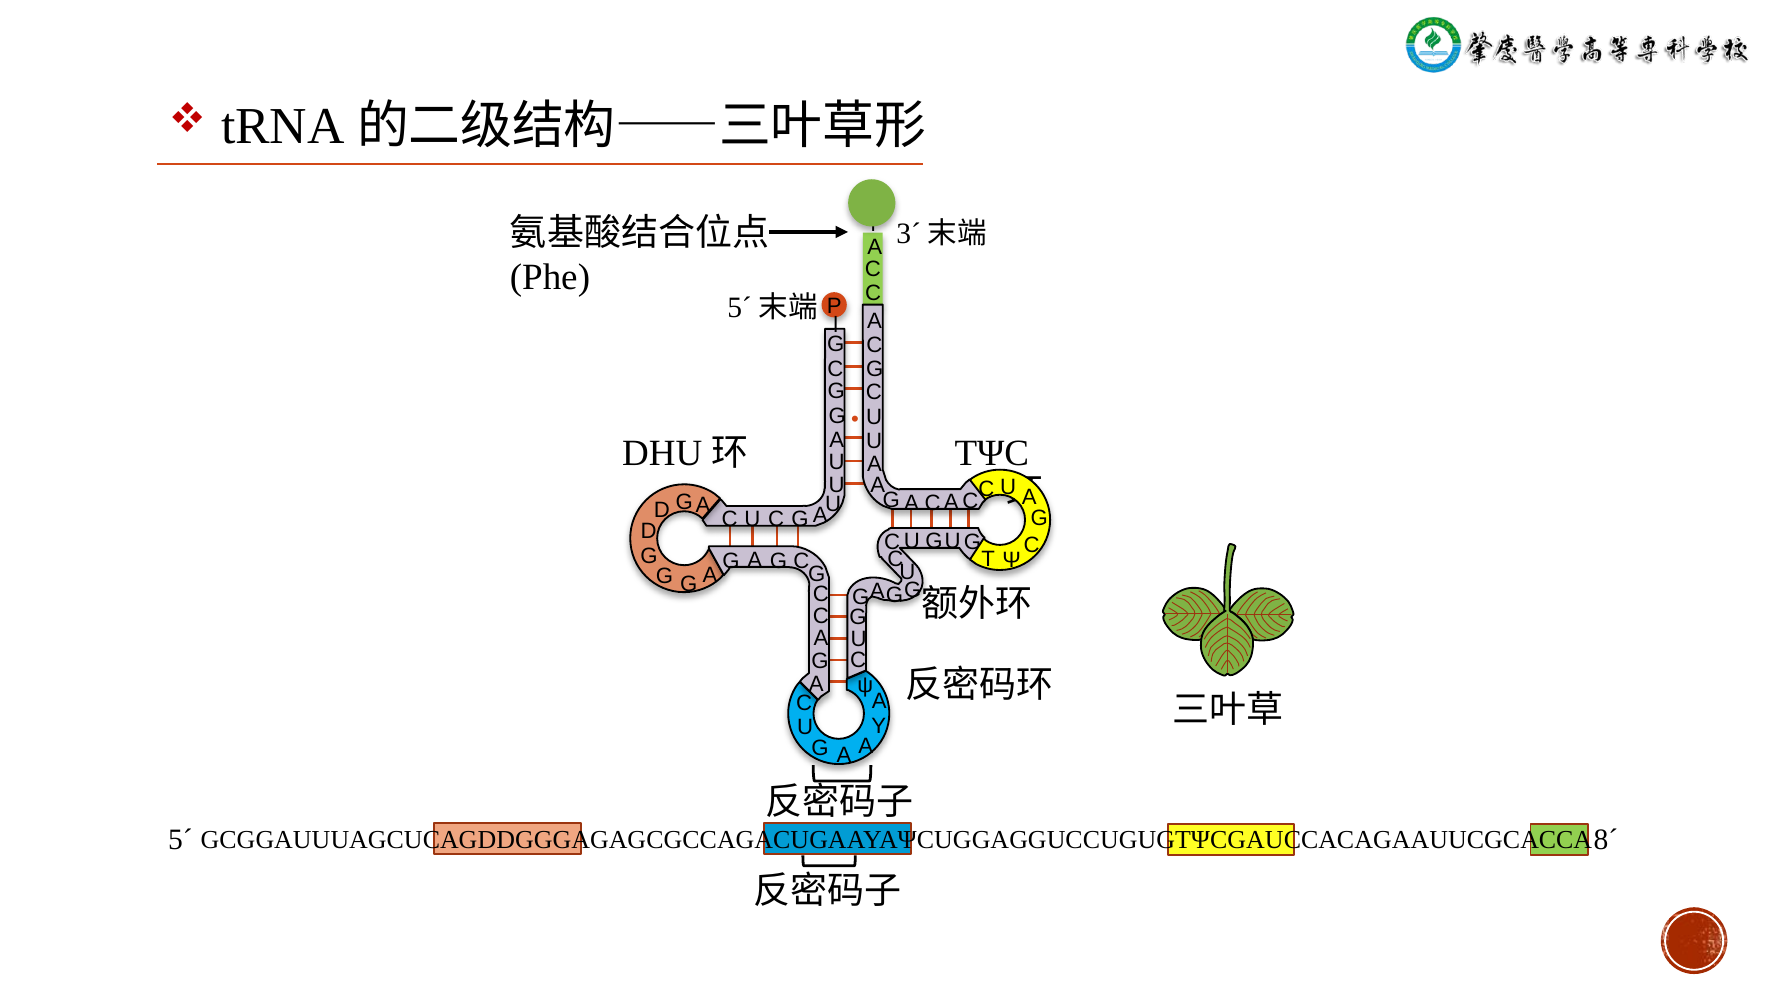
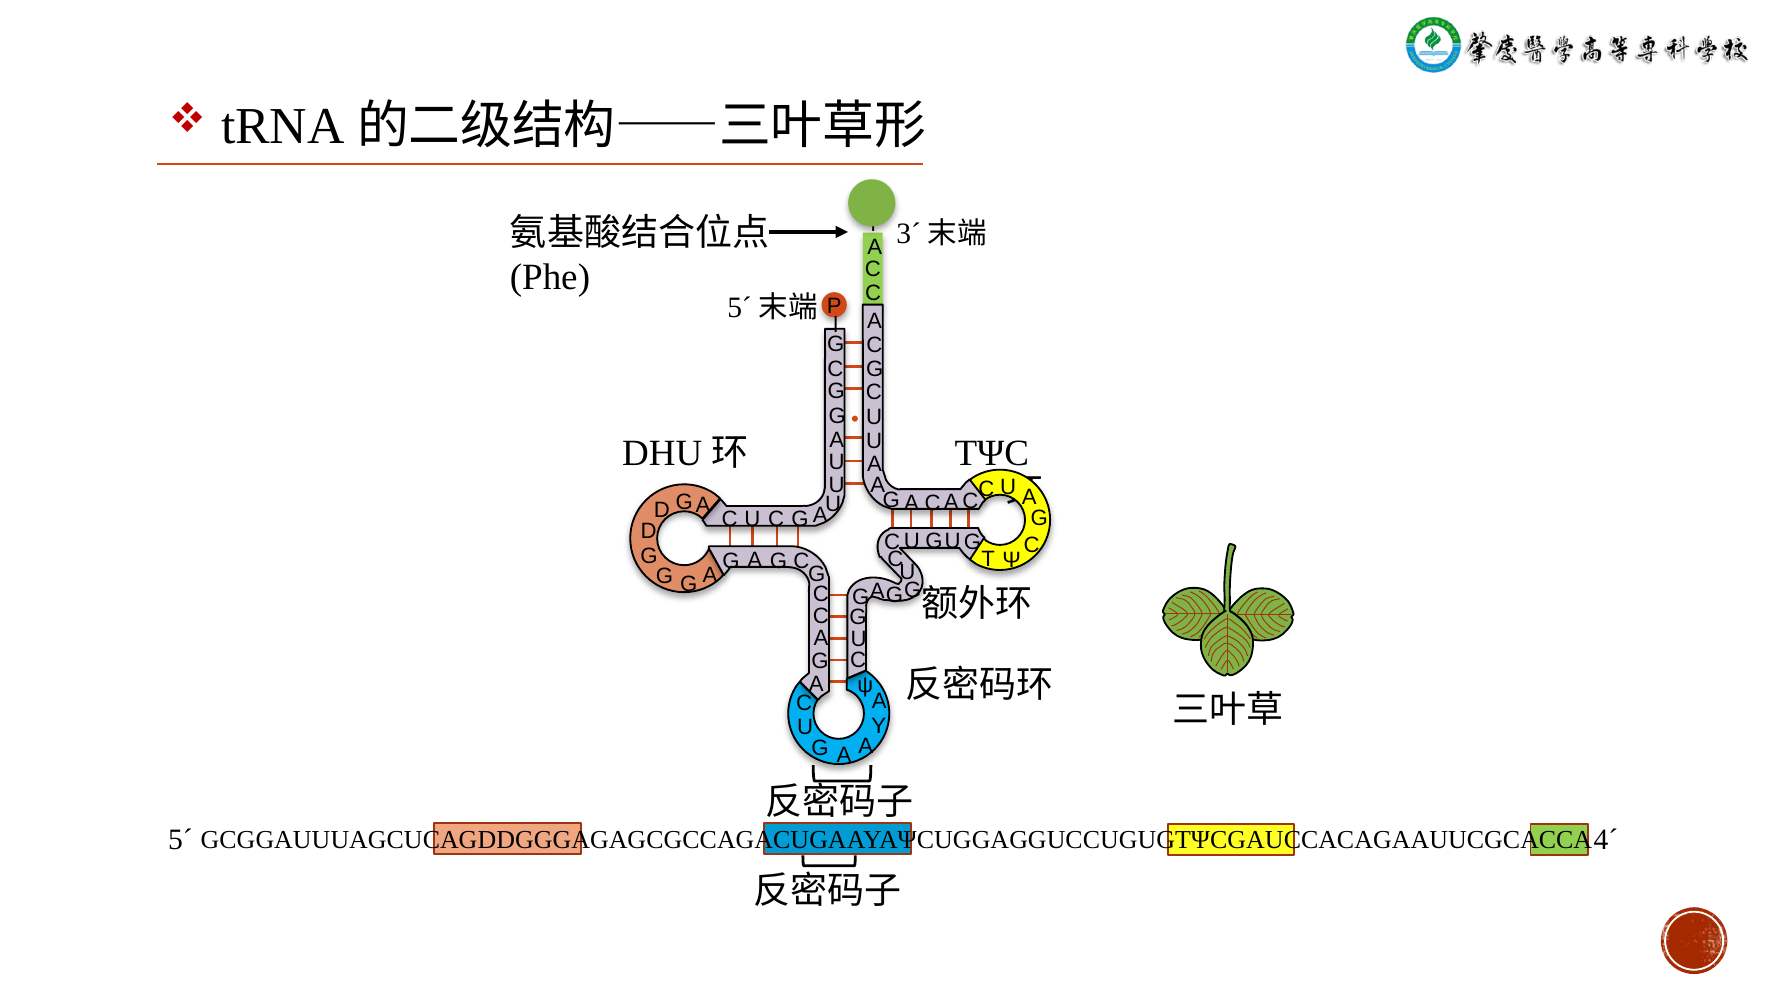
8´: 8´ -> 4´
